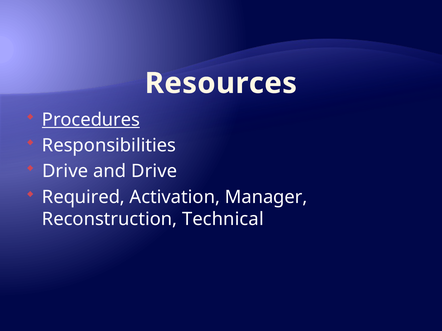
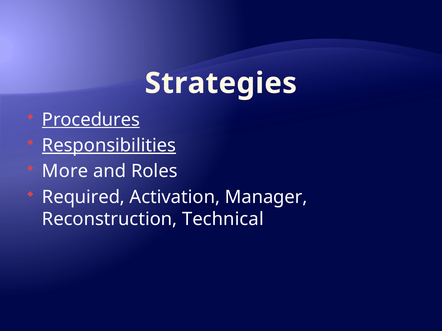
Resources: Resources -> Strategies
Responsibilities underline: none -> present
Drive at (65, 171): Drive -> More
and Drive: Drive -> Roles
